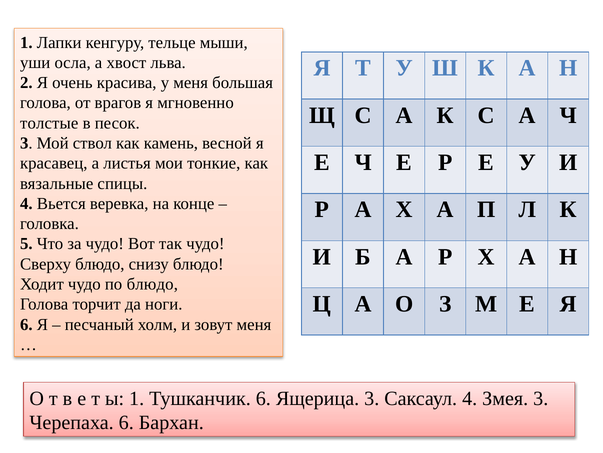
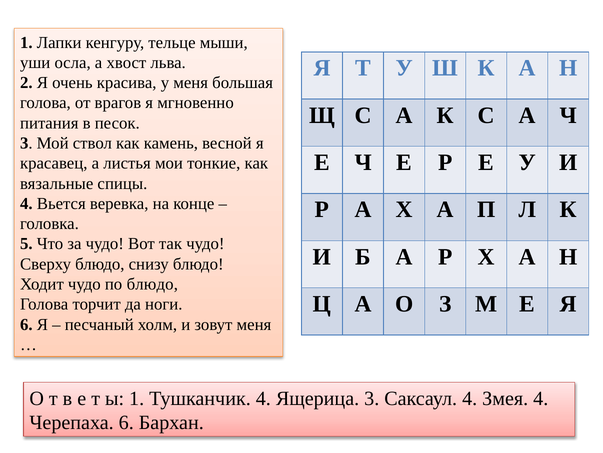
толстые: толстые -> питания
Тушканчик 6: 6 -> 4
Змея 3: 3 -> 4
